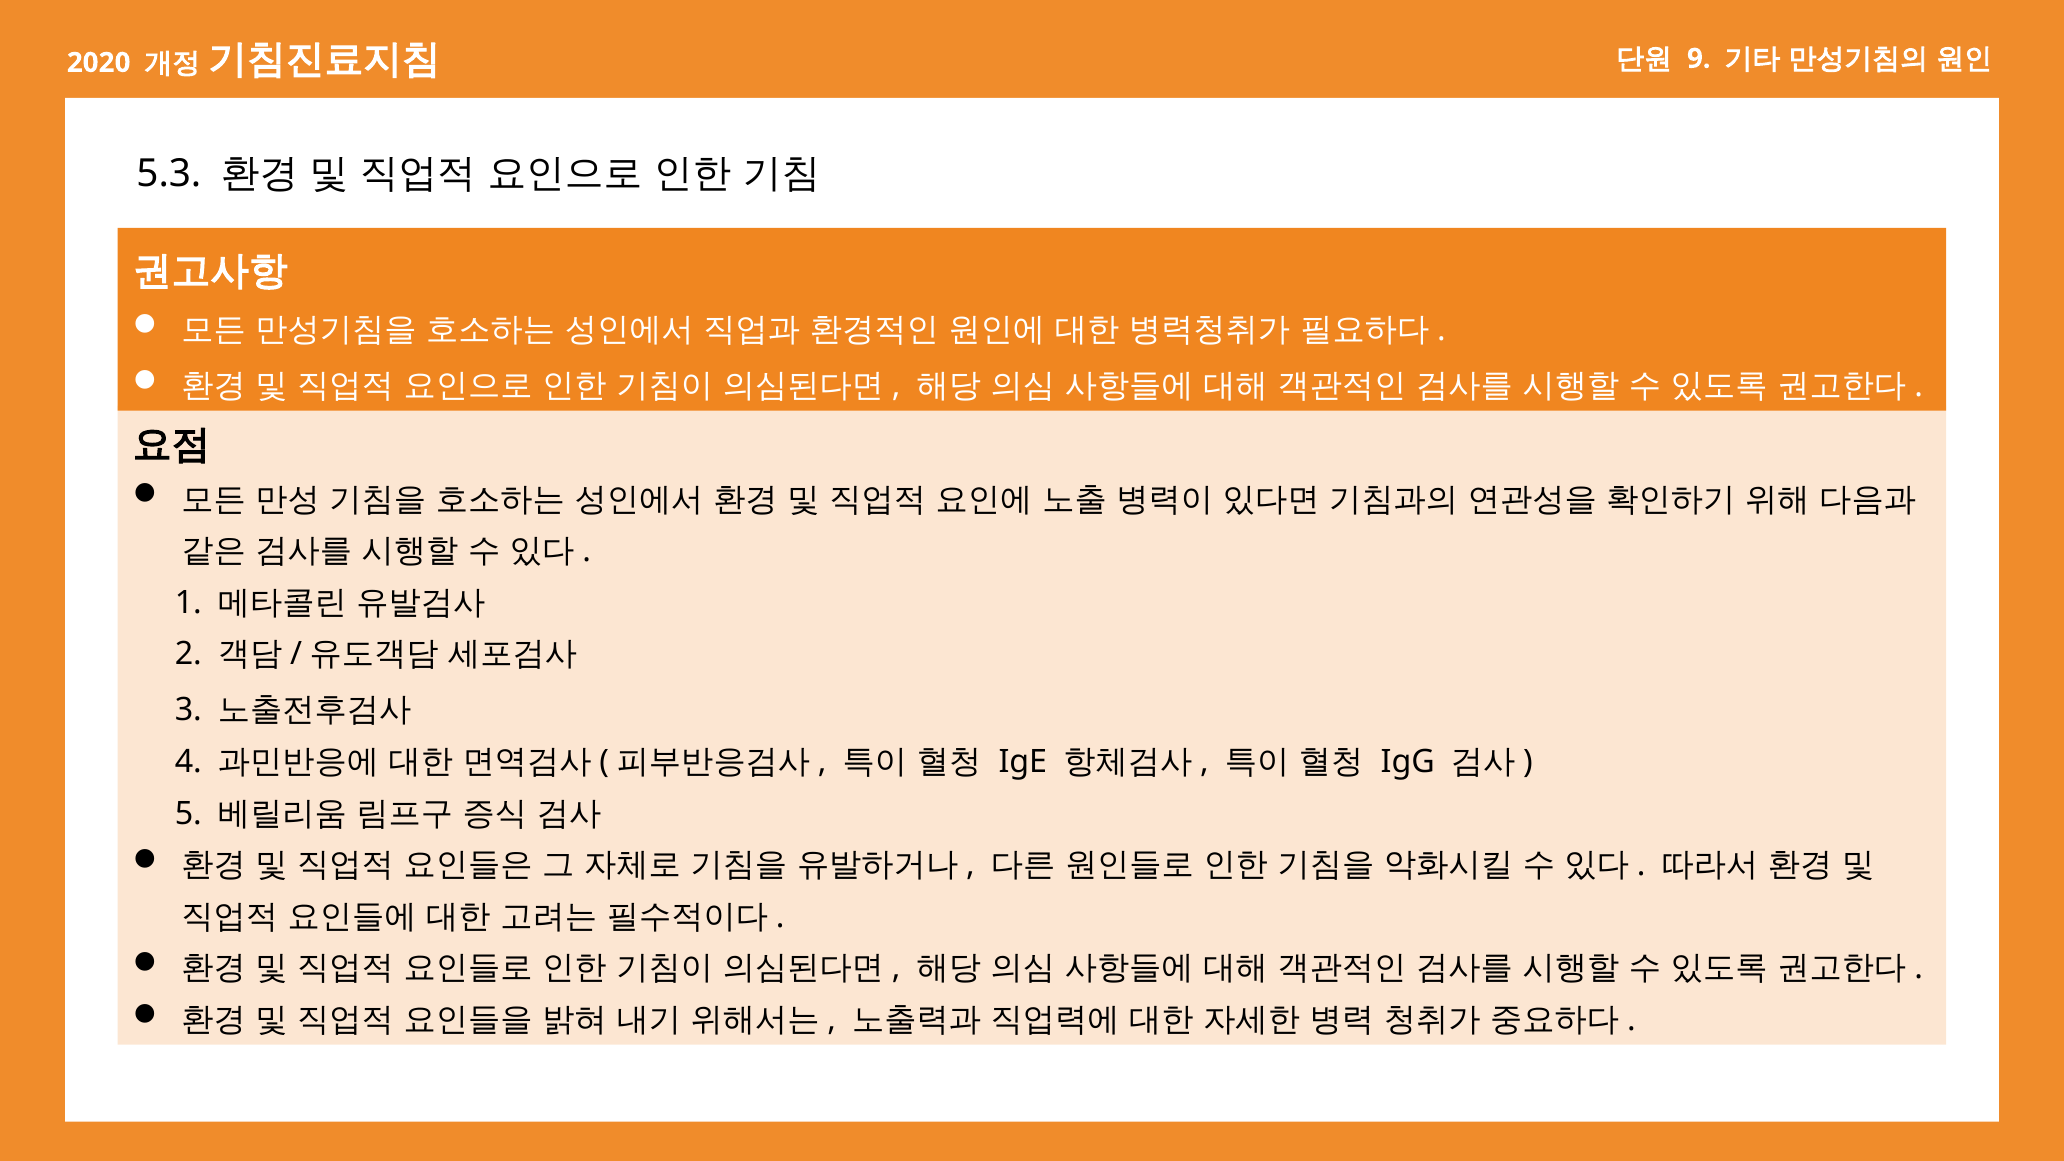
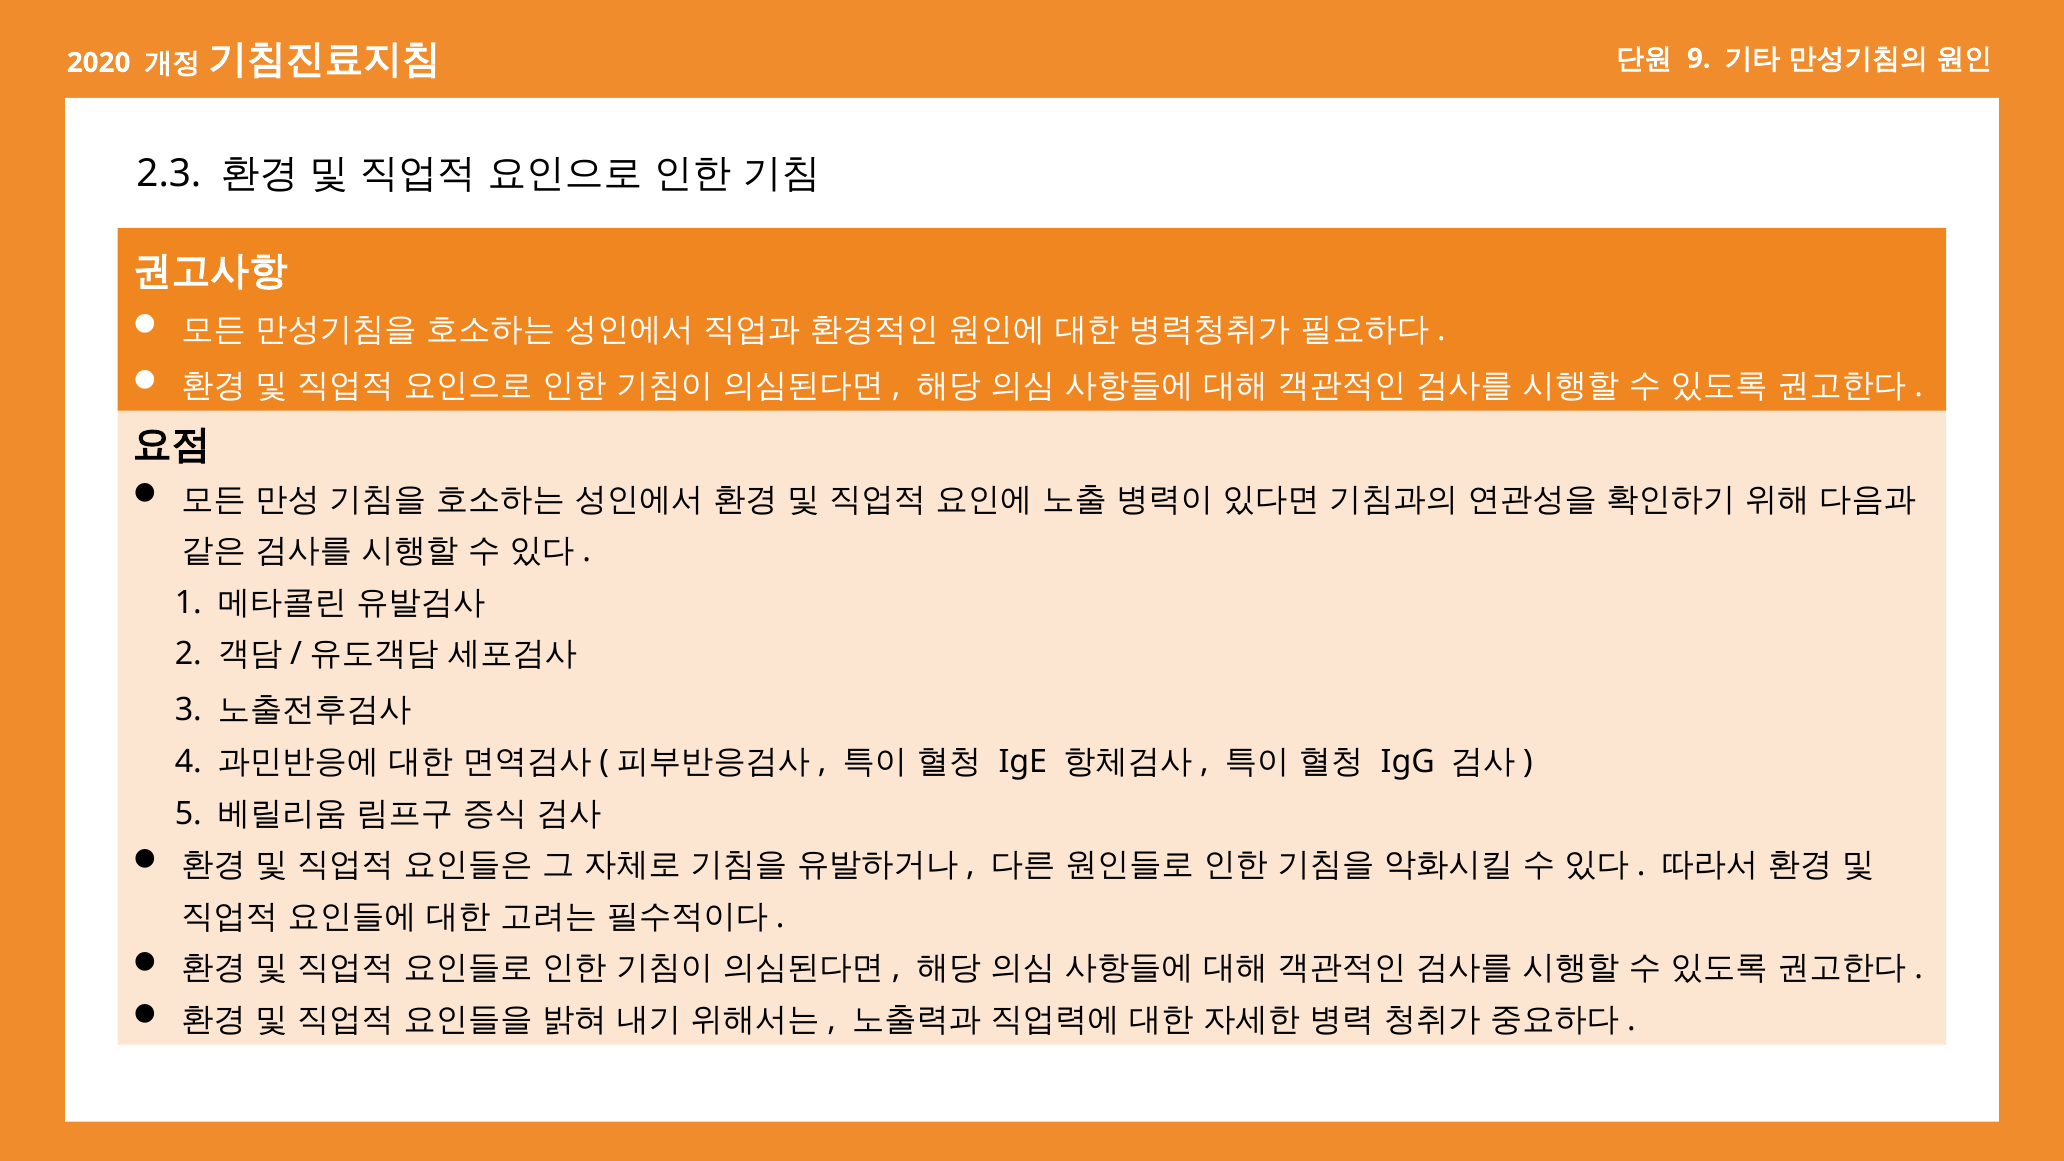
5.3: 5.3 -> 2.3
